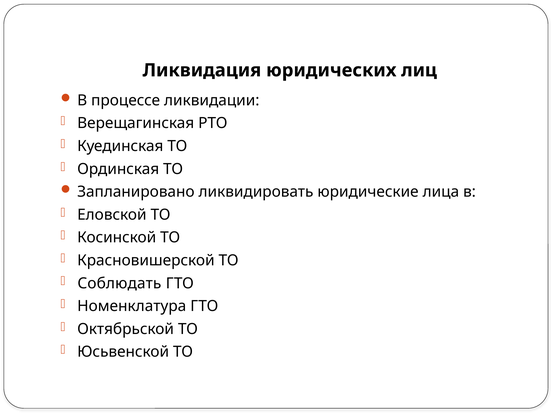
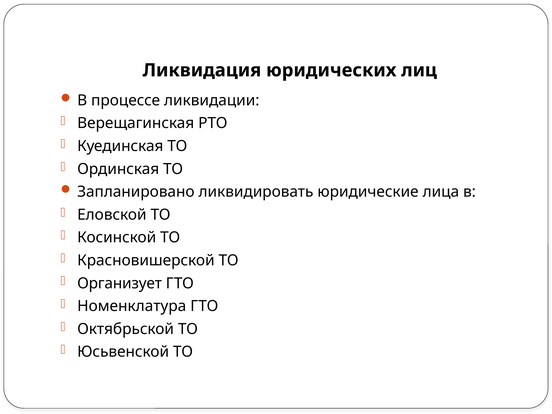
Соблюдать: Соблюдать -> Организует
